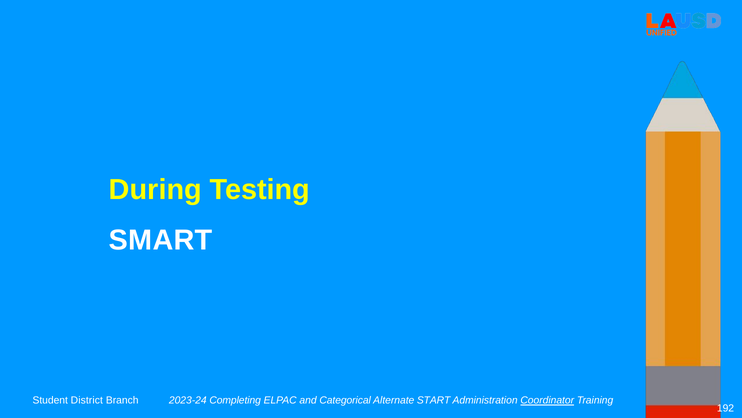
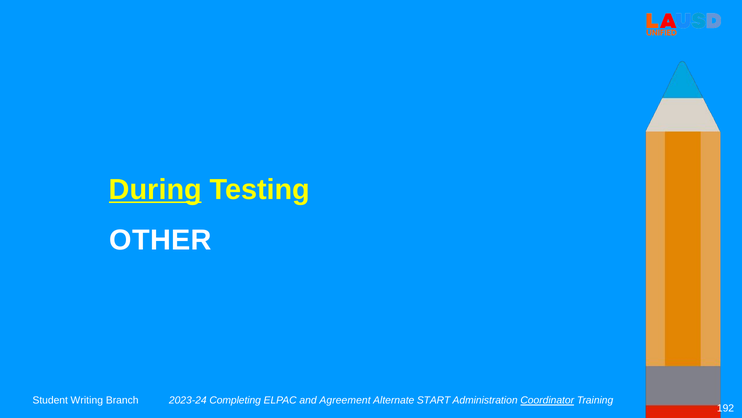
During underline: none -> present
SMART: SMART -> OTHER
District: District -> Writing
Categorical: Categorical -> Agreement
